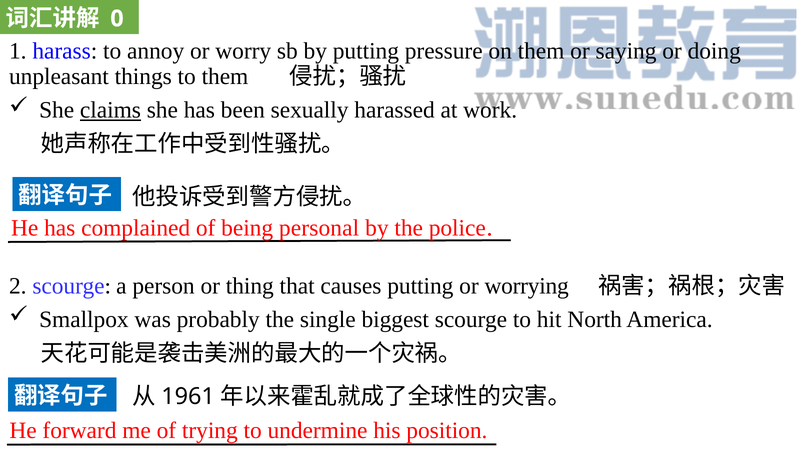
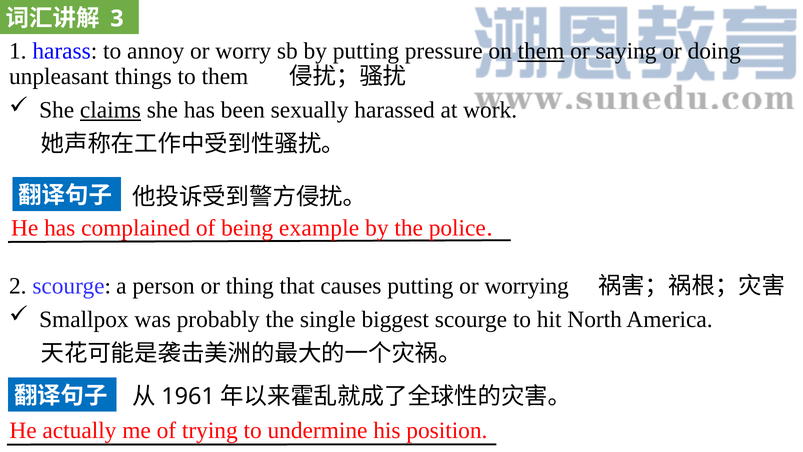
0: 0 -> 3
them at (541, 51) underline: none -> present
personal: personal -> example
forward: forward -> actually
